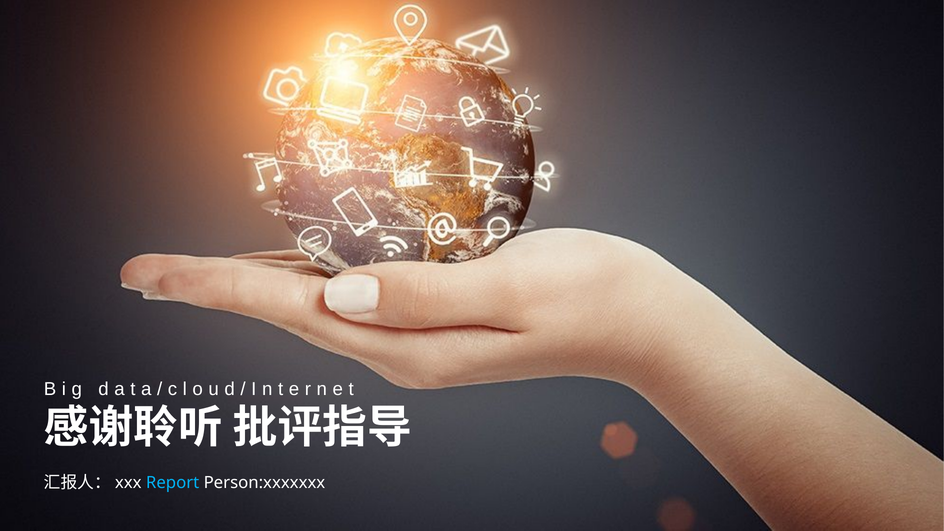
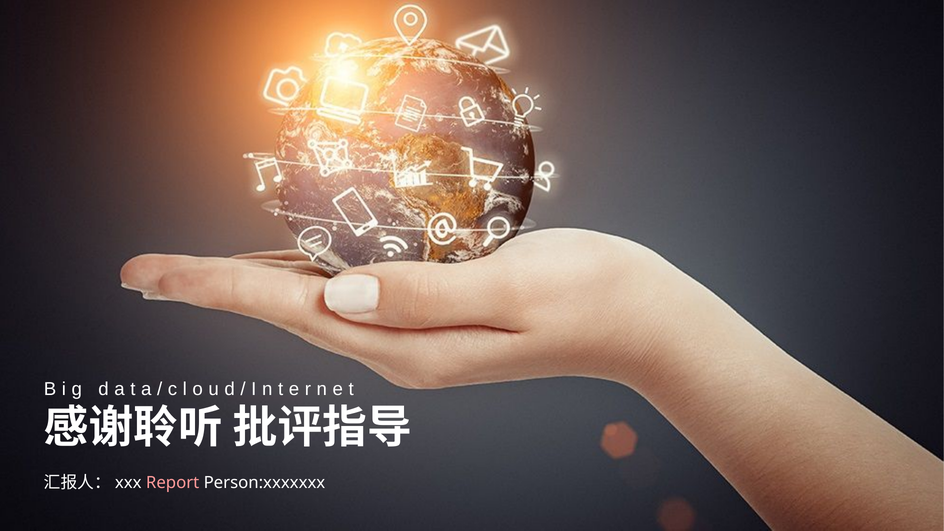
Report colour: light blue -> pink
